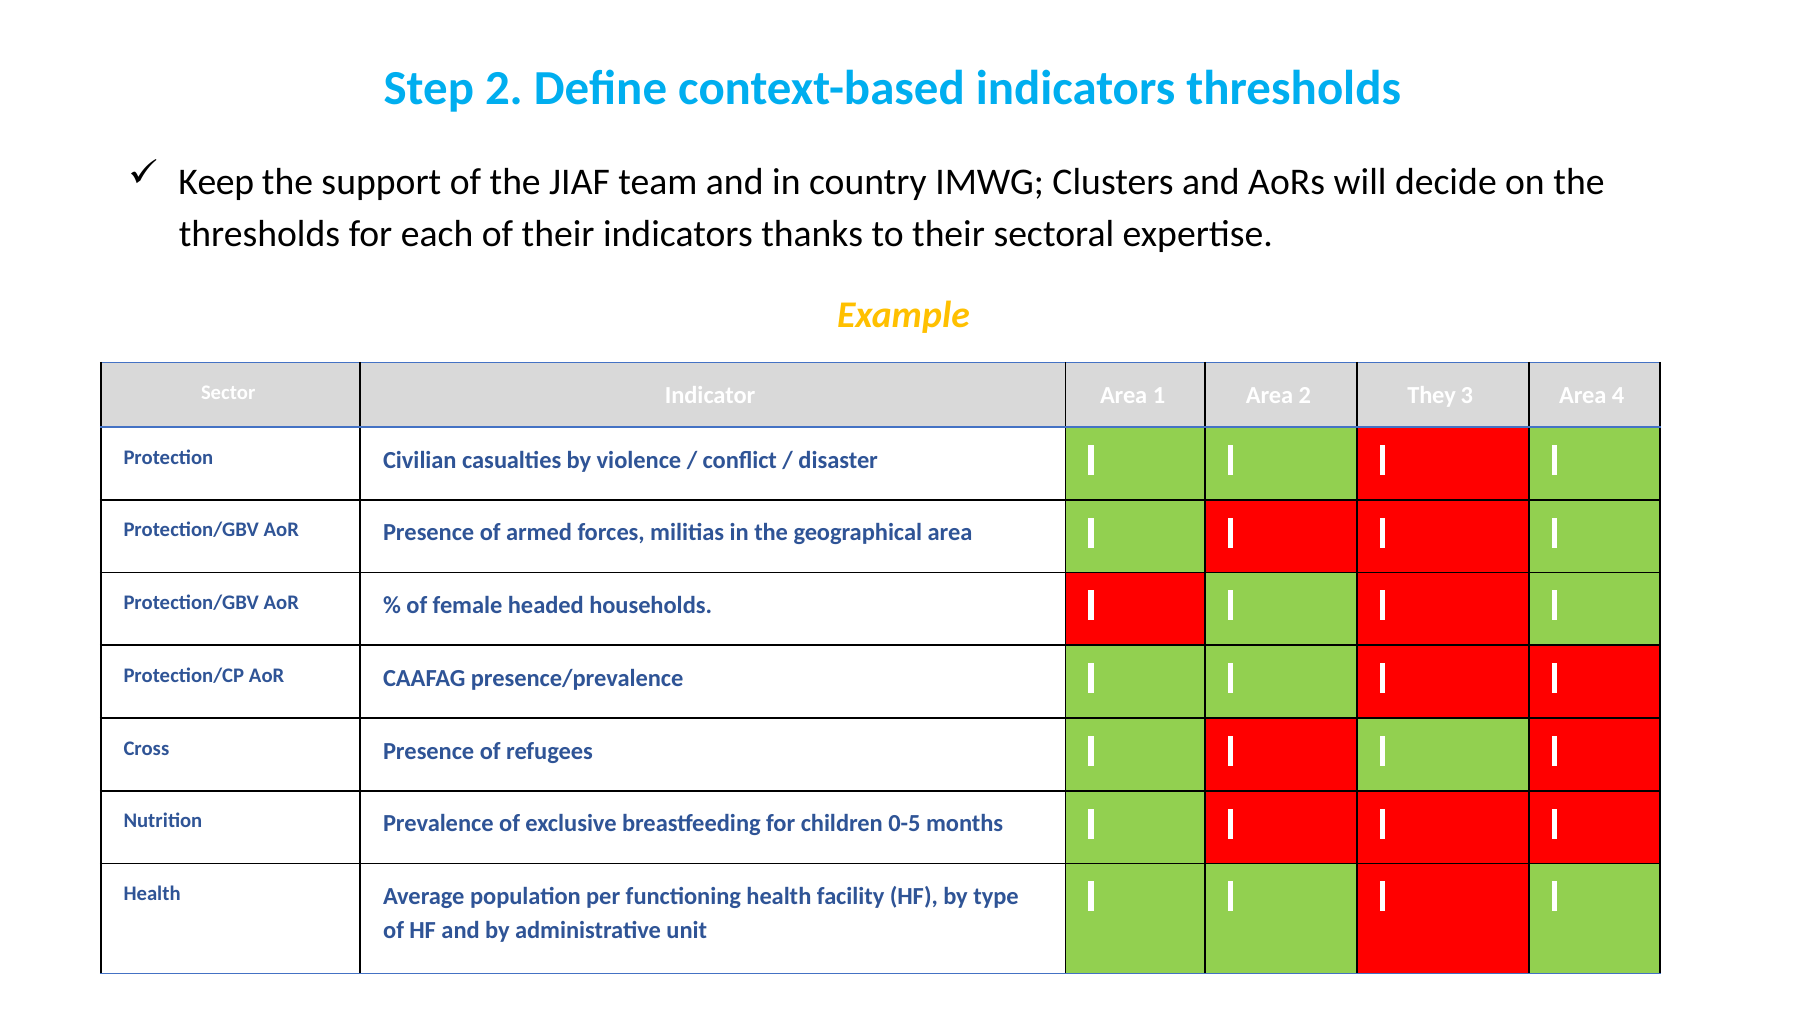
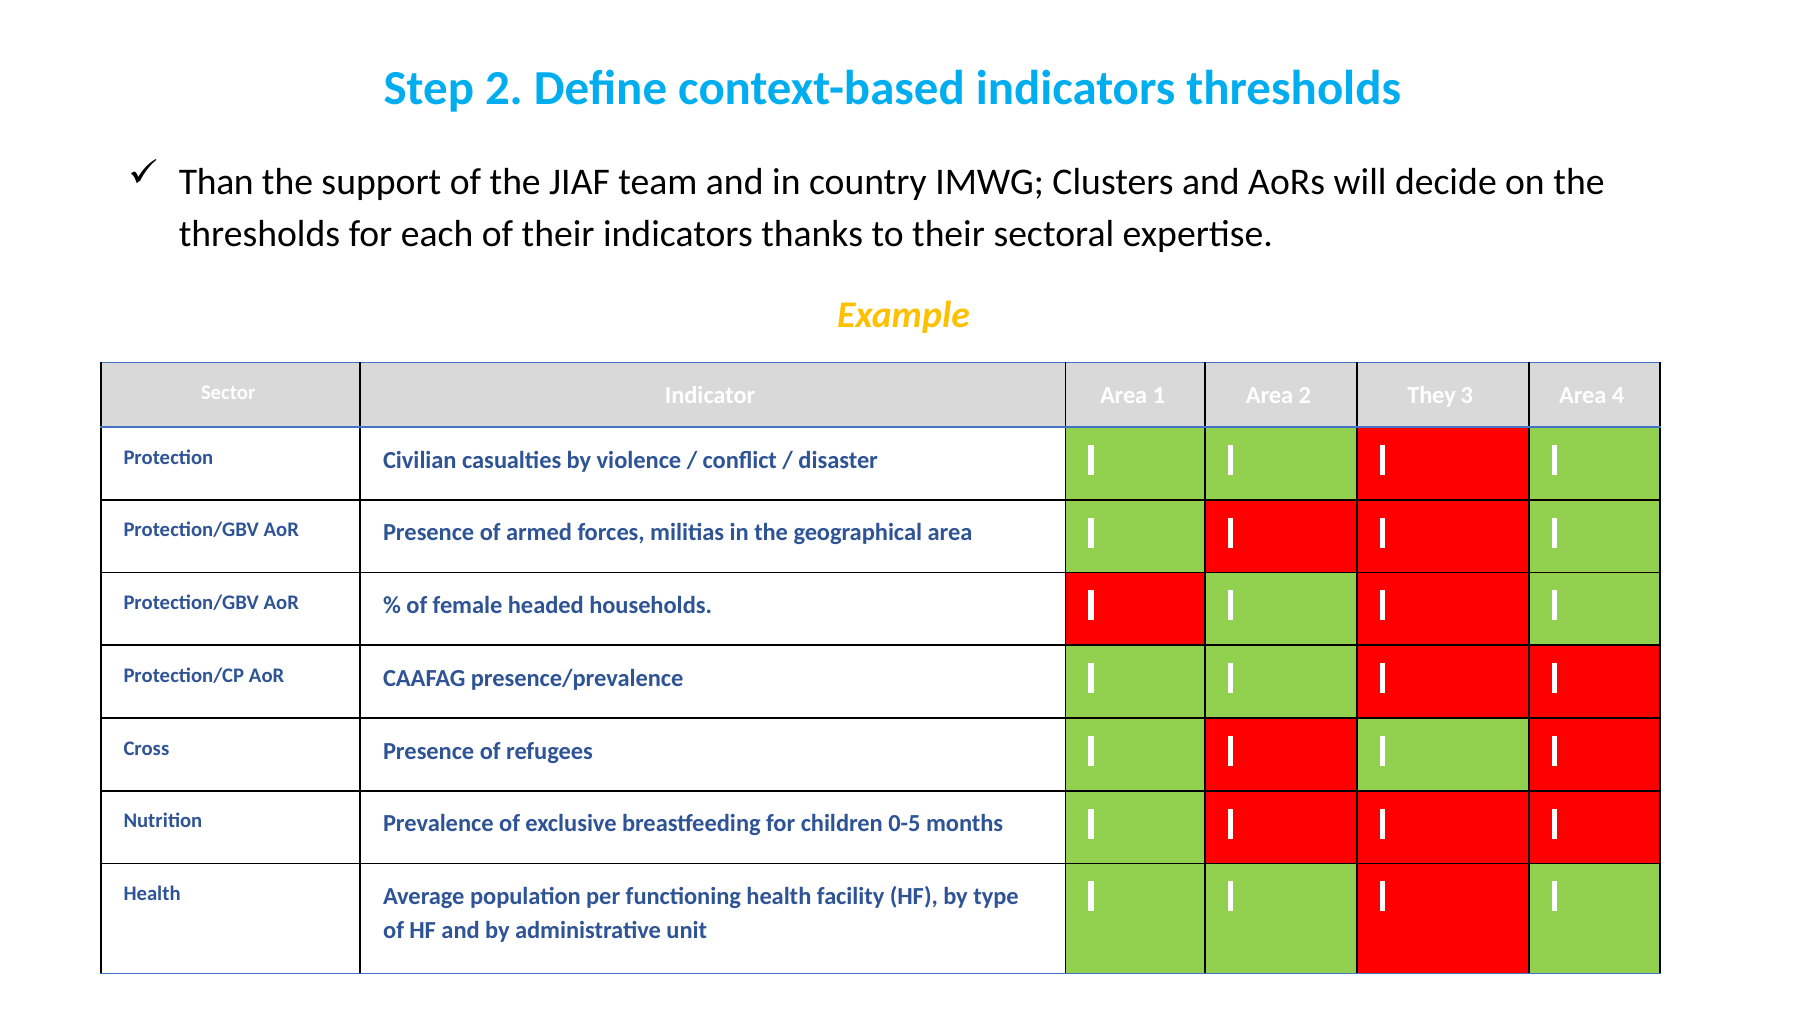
Keep: Keep -> Than
